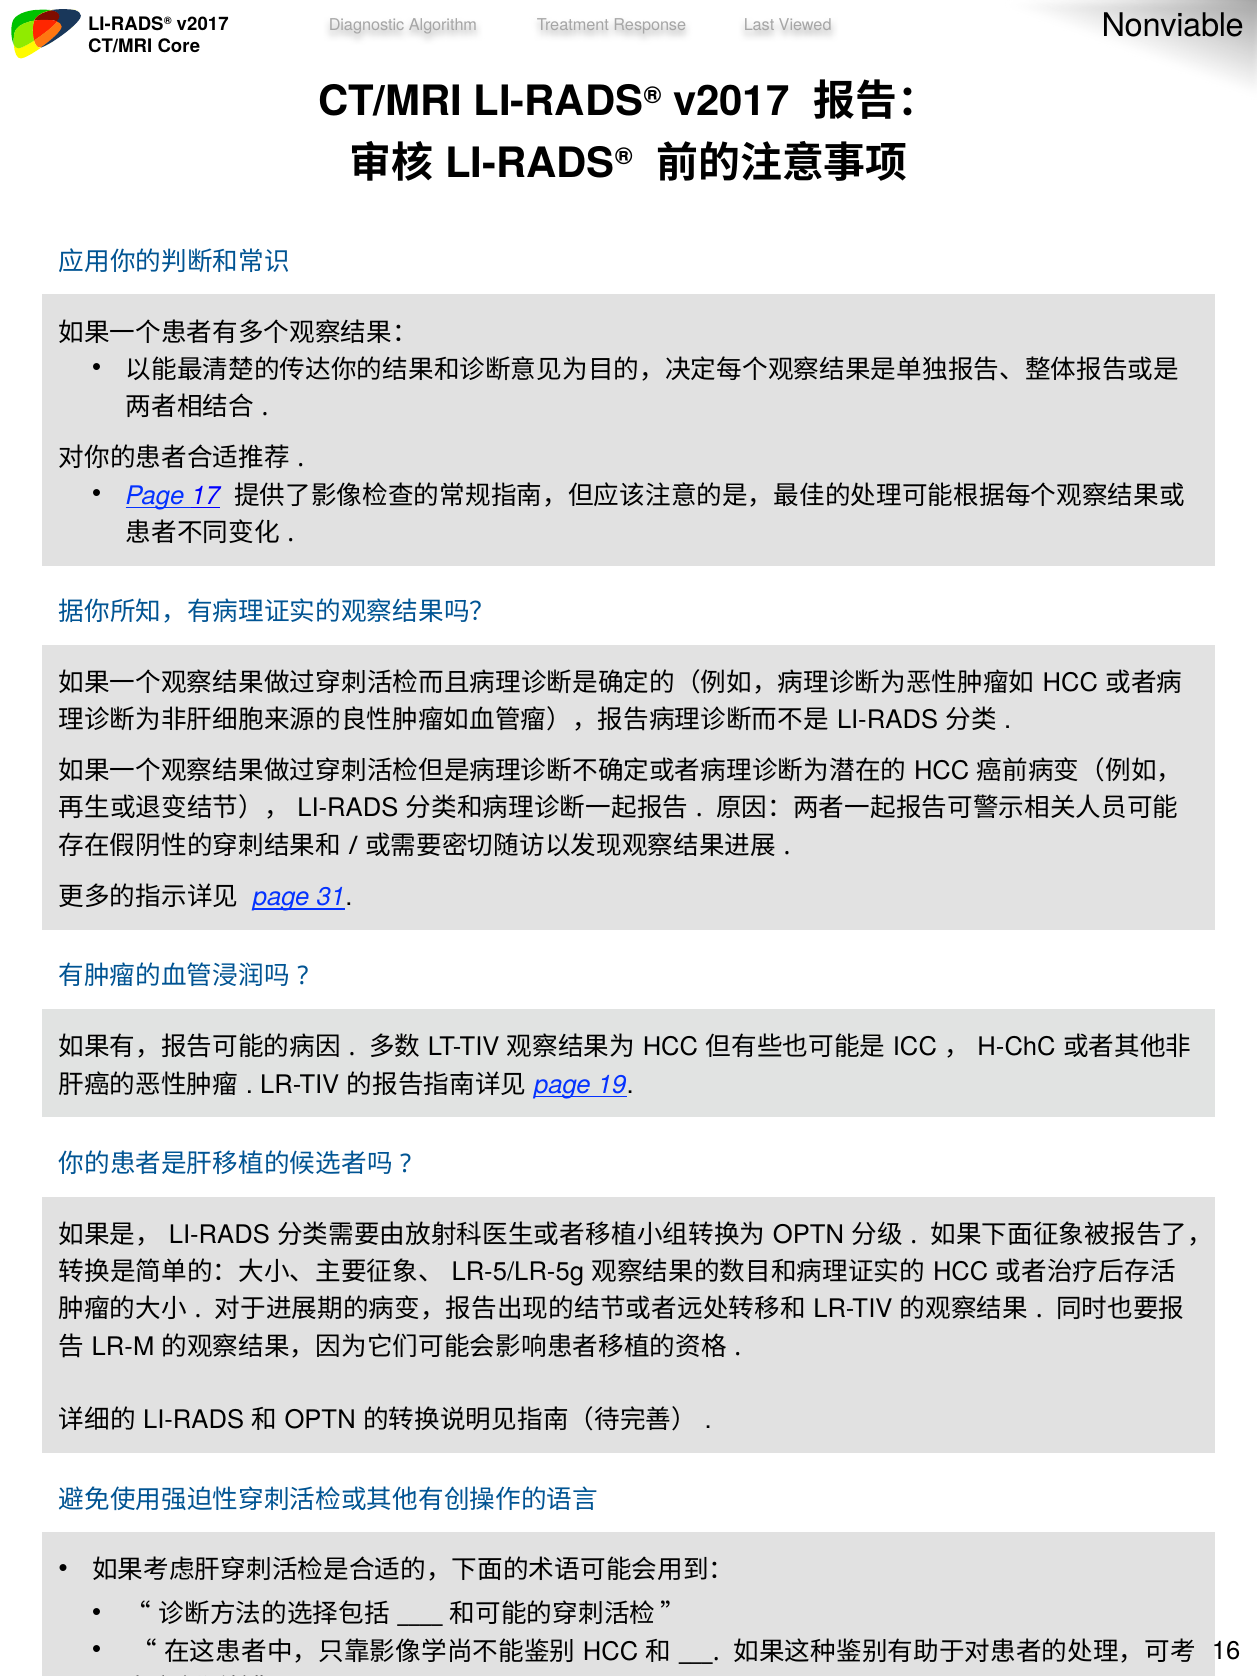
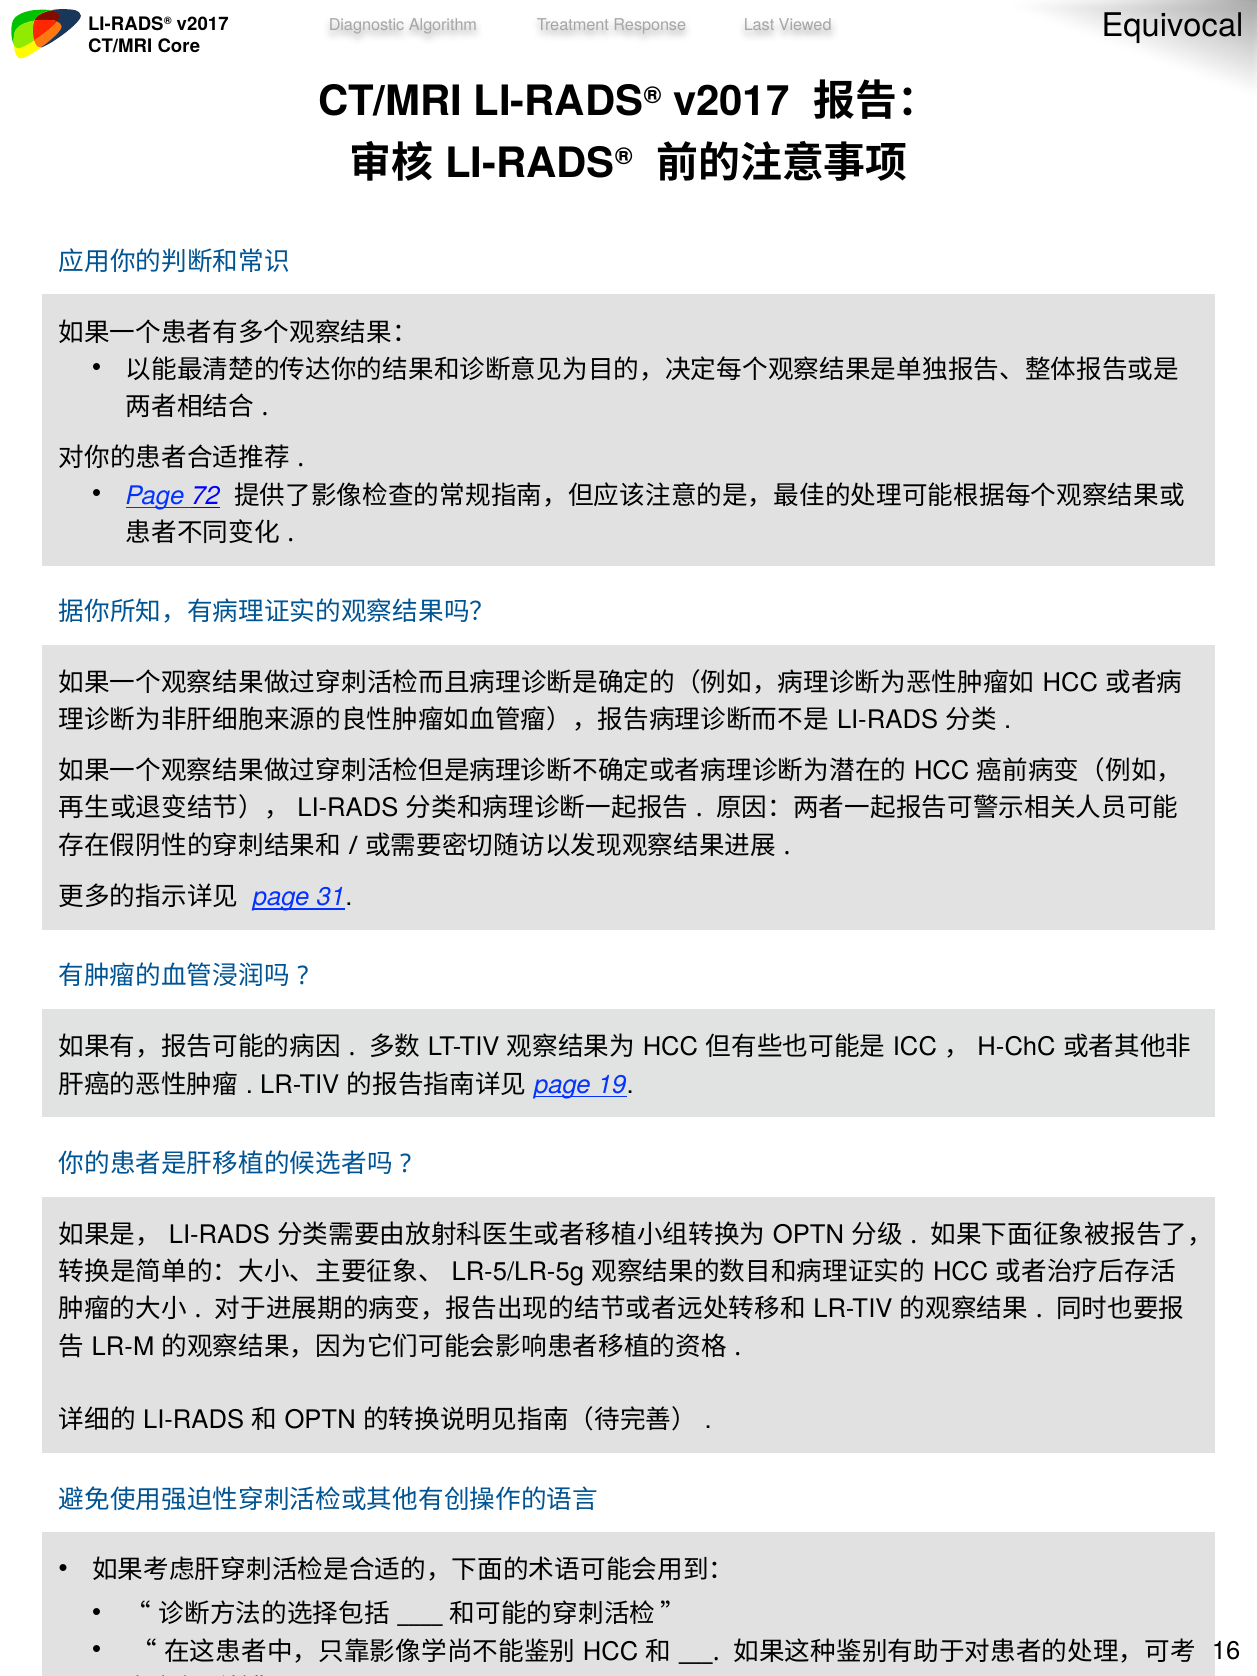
Nonviable: Nonviable -> Equivocal
17: 17 -> 72
